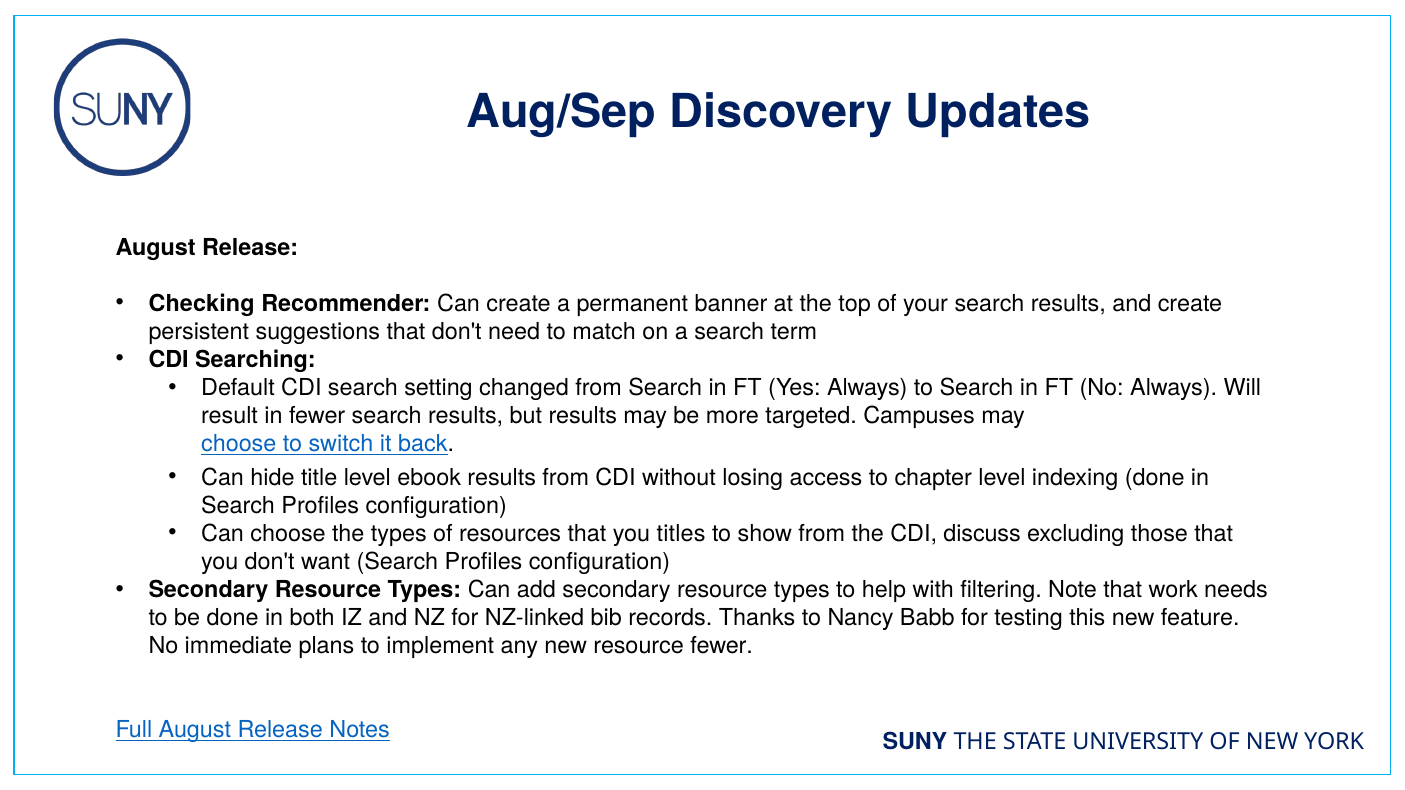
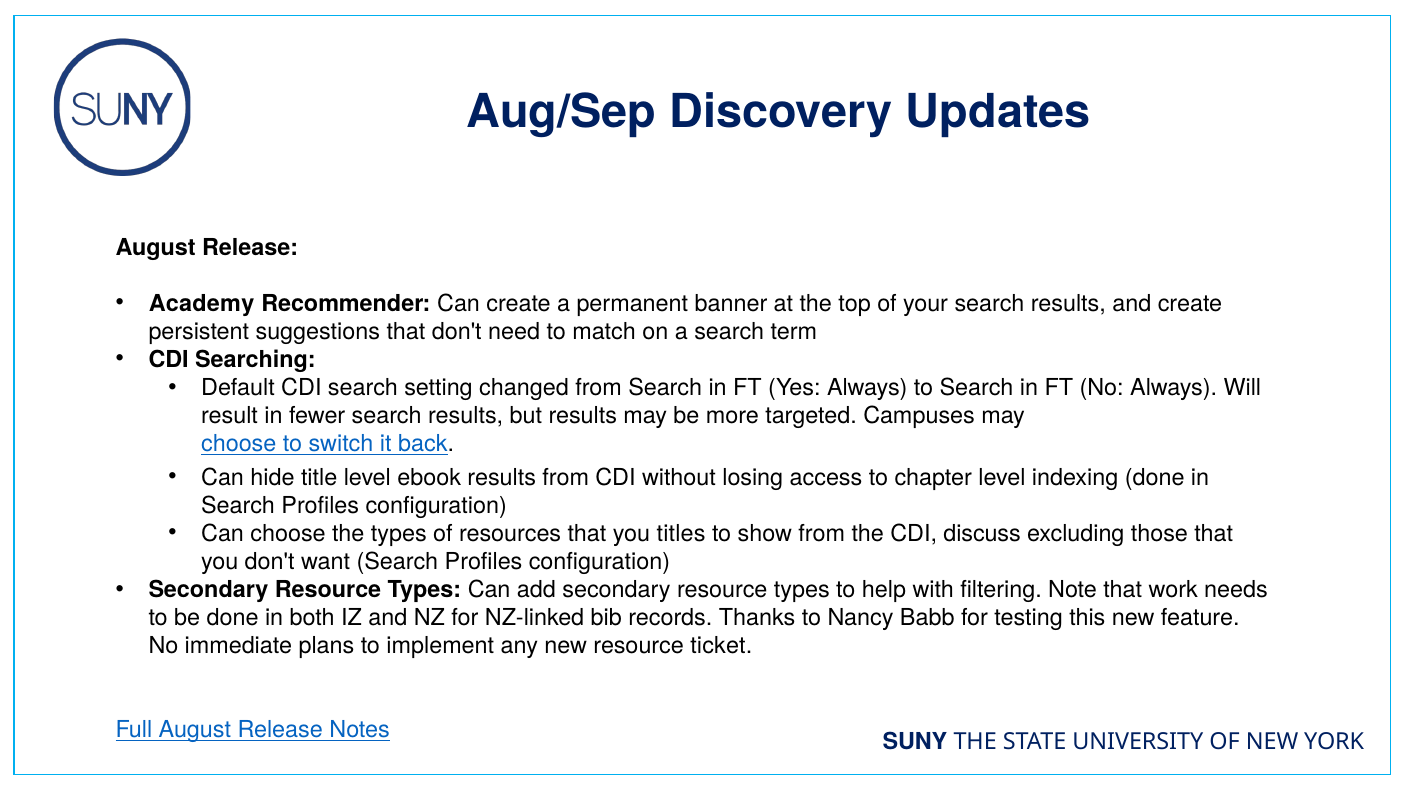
Checking: Checking -> Academy
resource fewer: fewer -> ticket
